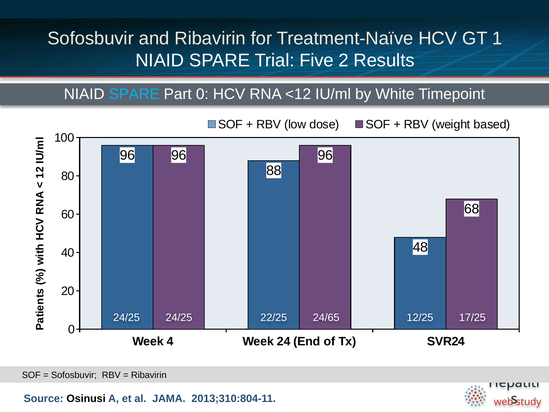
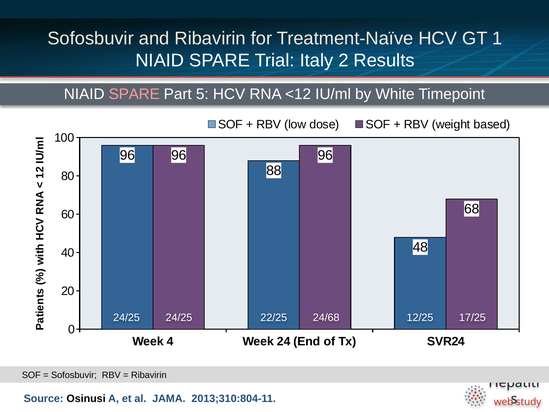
Five: Five -> Italy
SPARE at (134, 94) colour: light blue -> pink
Part 0: 0 -> 5
24/65: 24/65 -> 24/68
